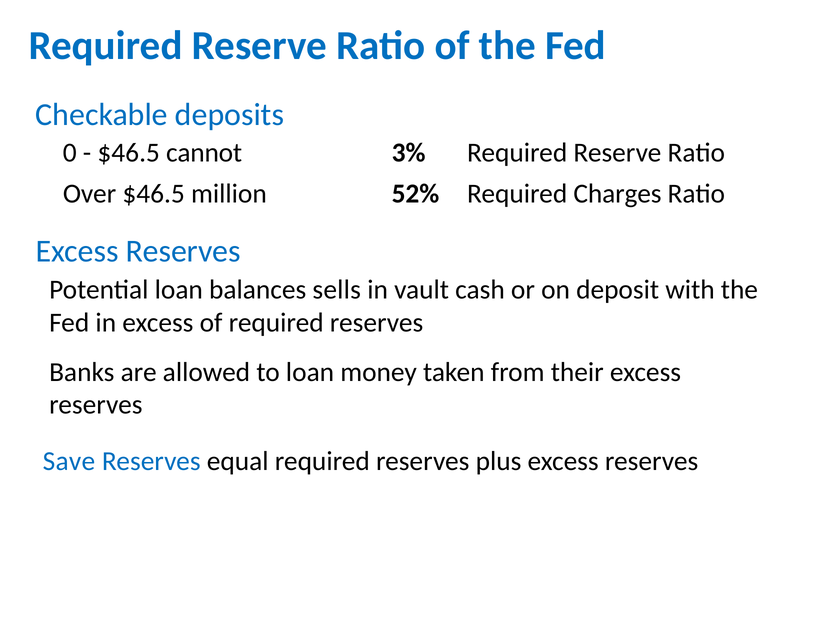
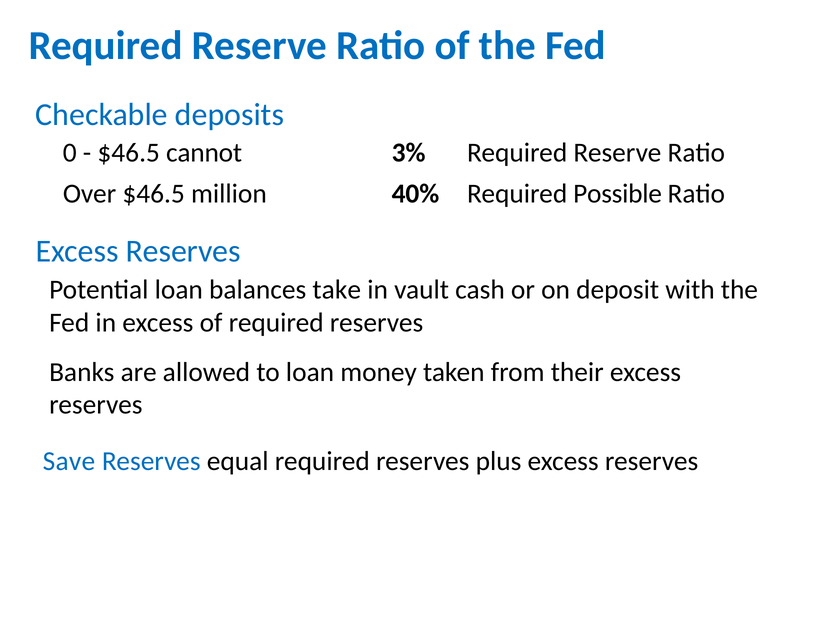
52%: 52% -> 40%
Charges: Charges -> Possible
sells: sells -> take
